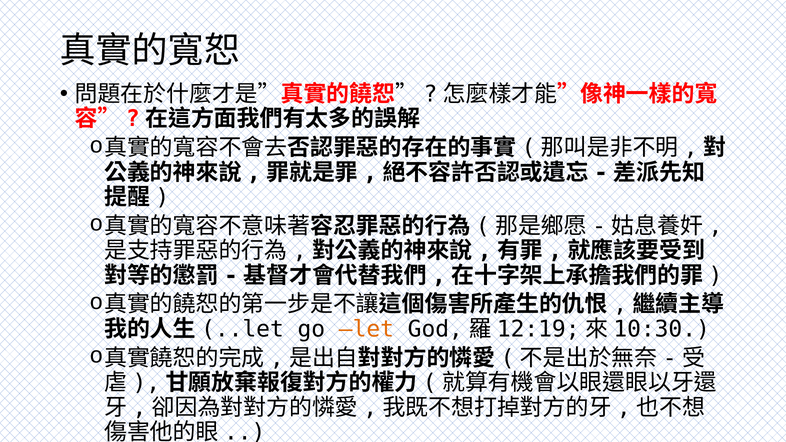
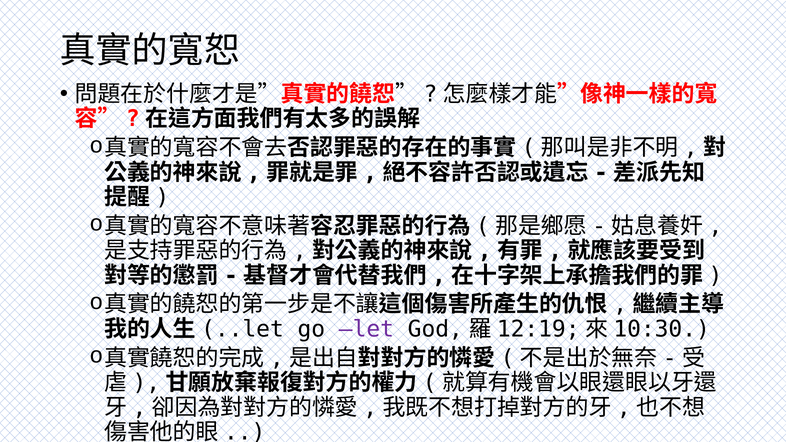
let colour: orange -> purple
